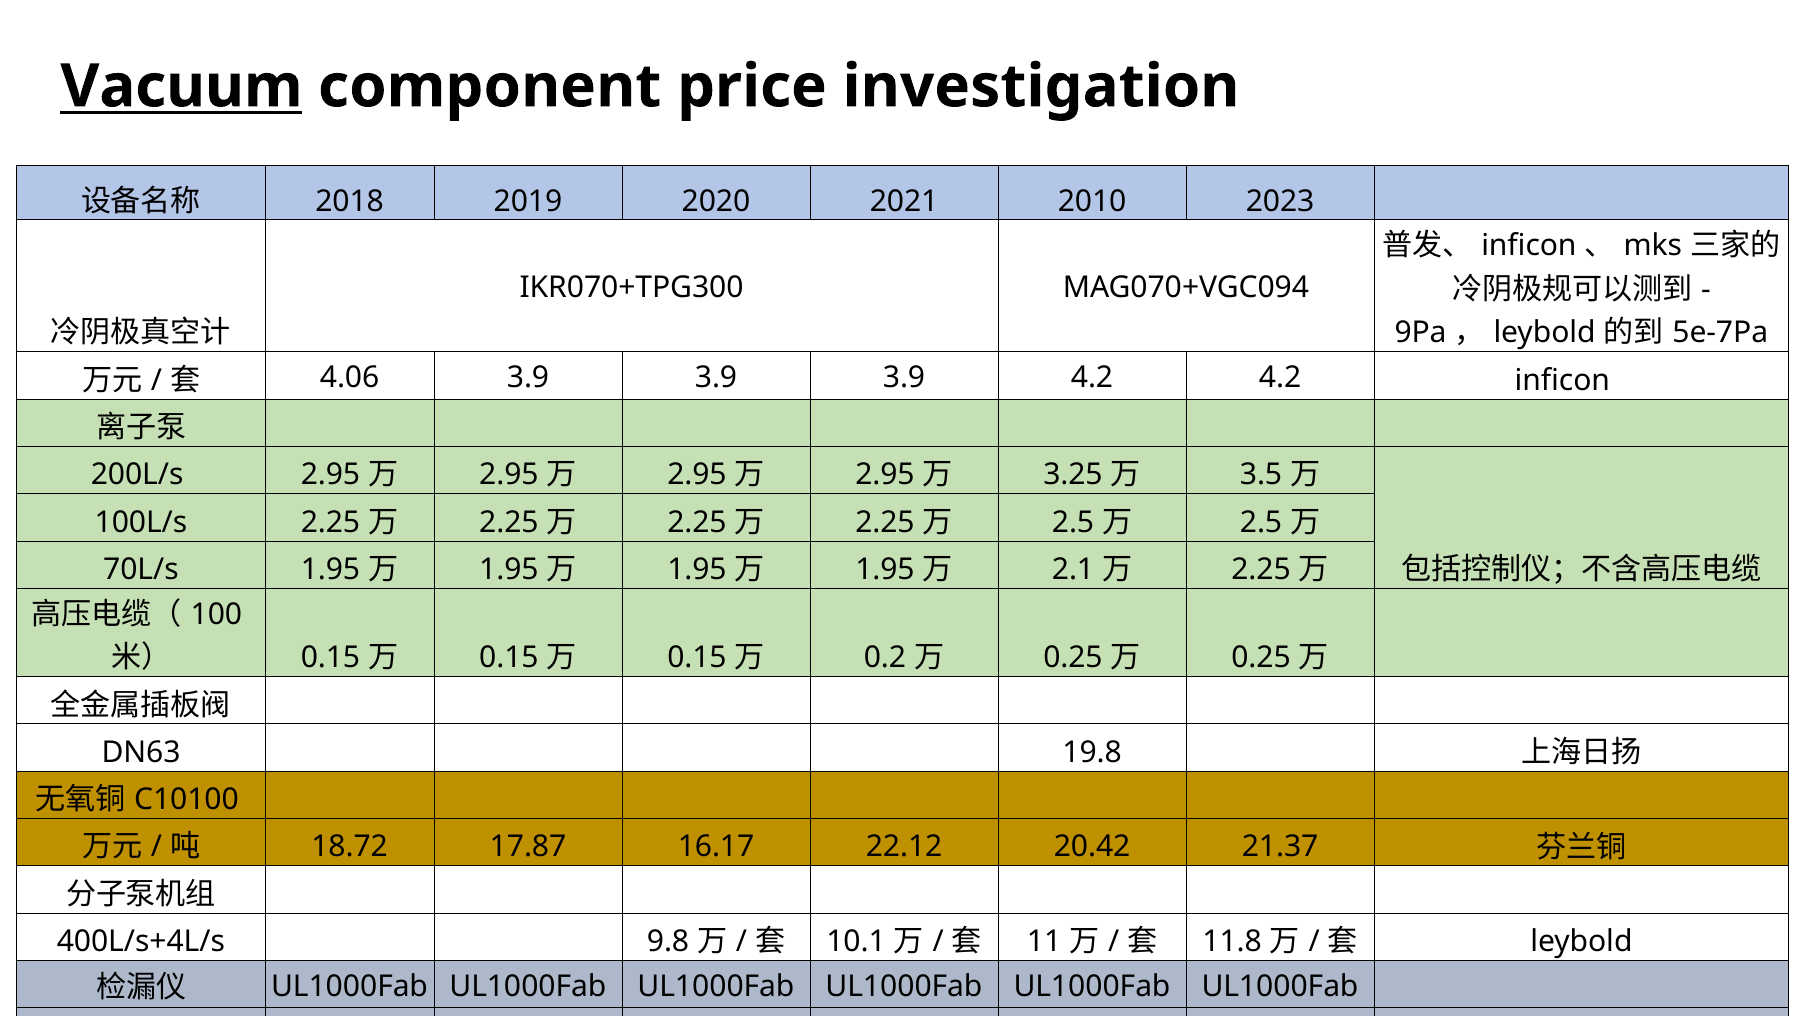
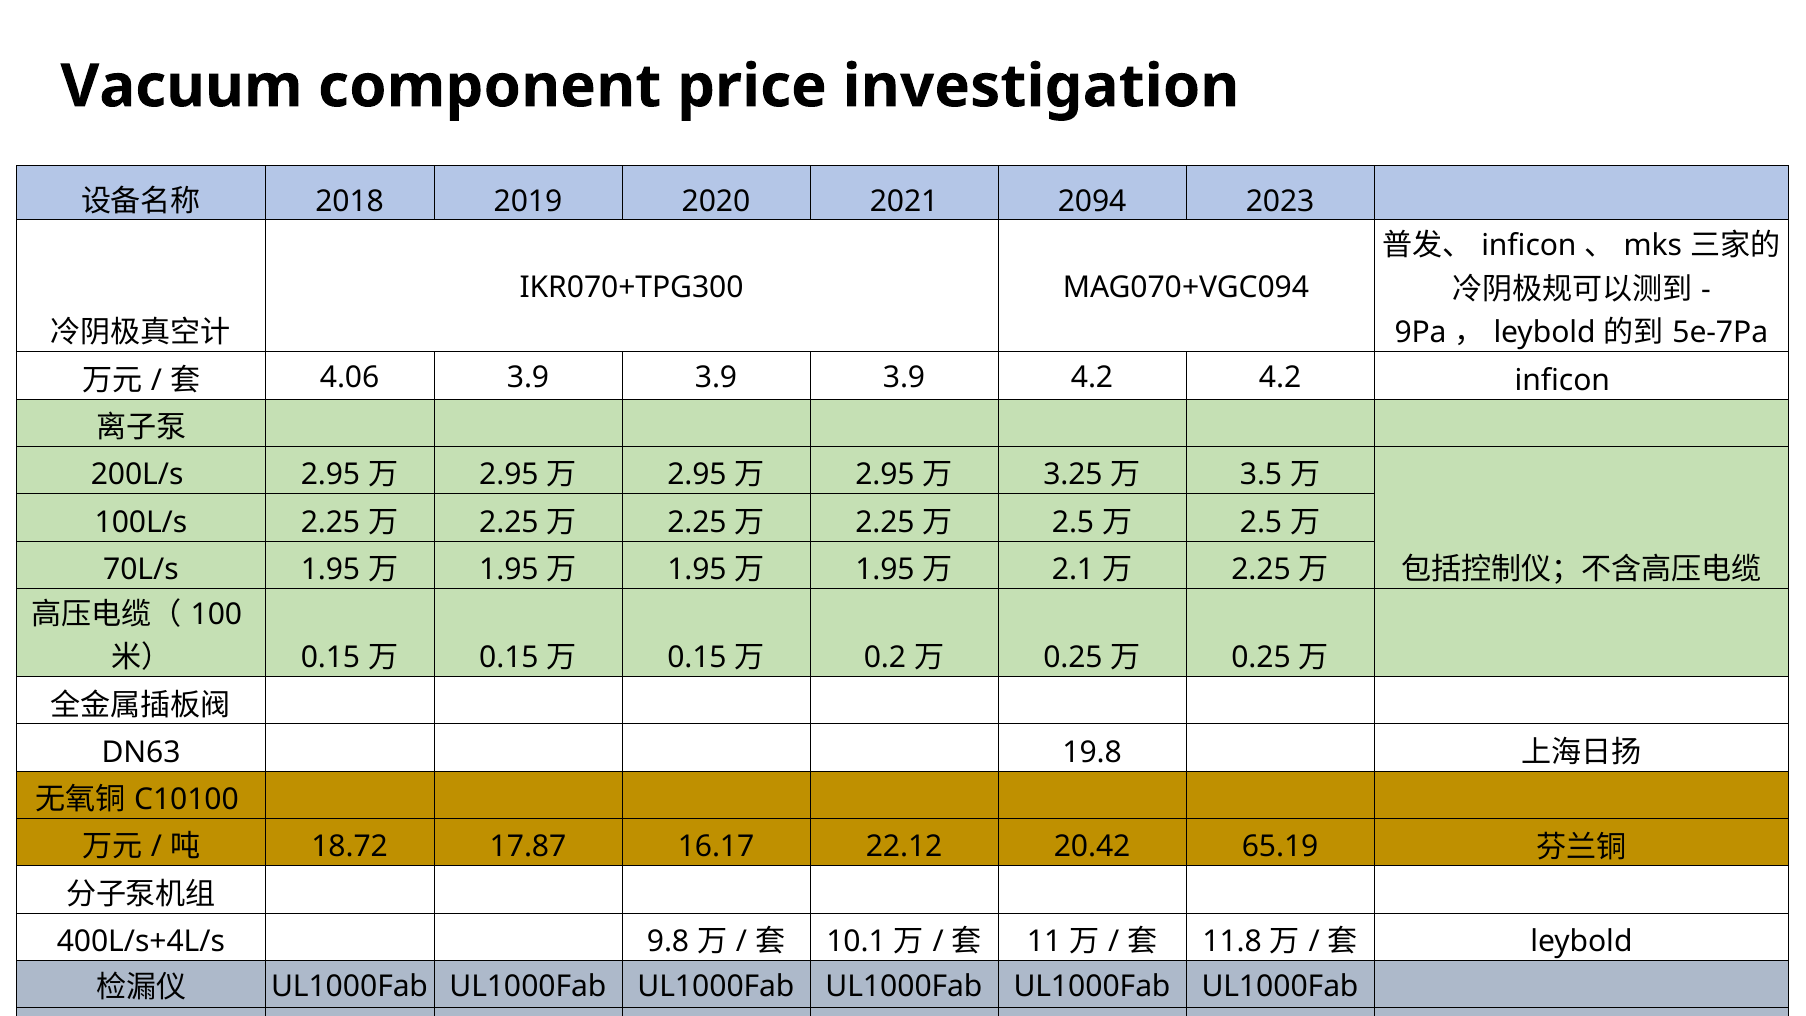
Vacuum underline: present -> none
2010: 2010 -> 2094
21.37: 21.37 -> 65.19
